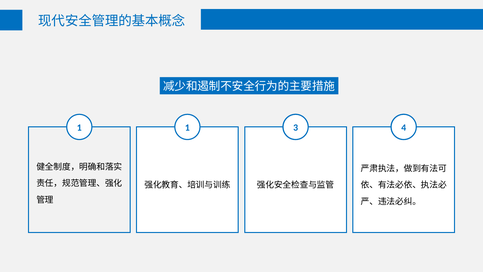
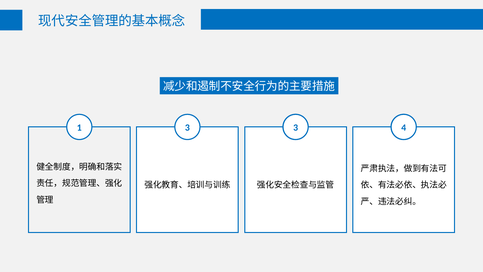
1 1: 1 -> 3
